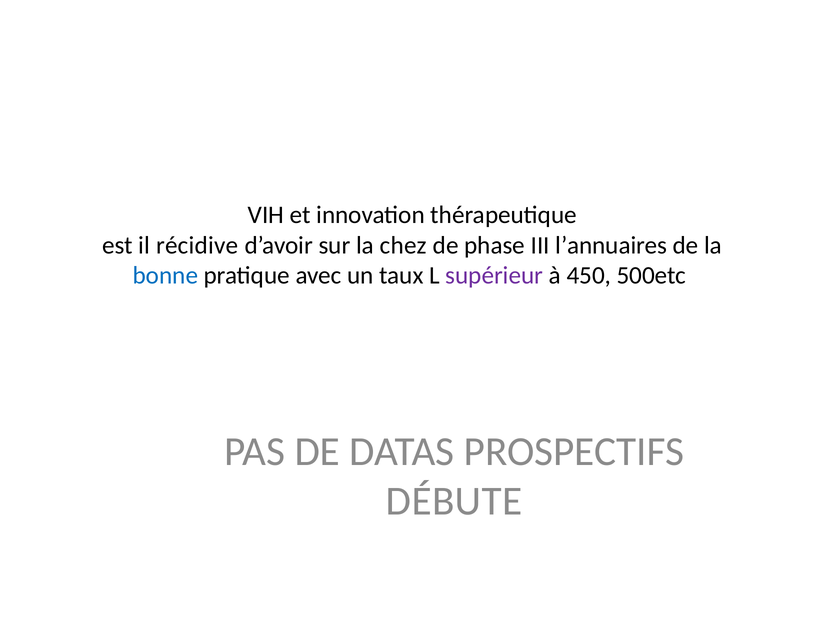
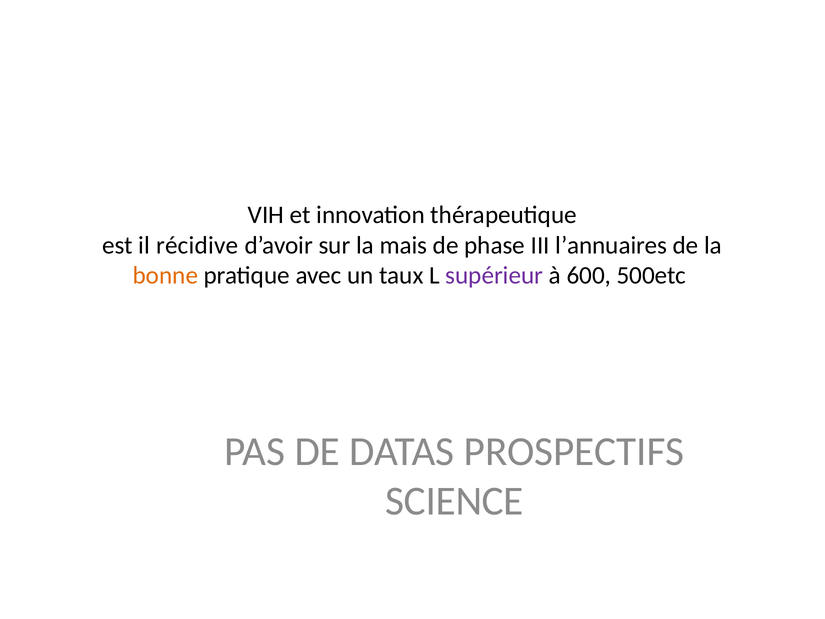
chez: chez -> mais
bonne colour: blue -> orange
450: 450 -> 600
DÉBUTE: DÉBUTE -> SCIENCE
